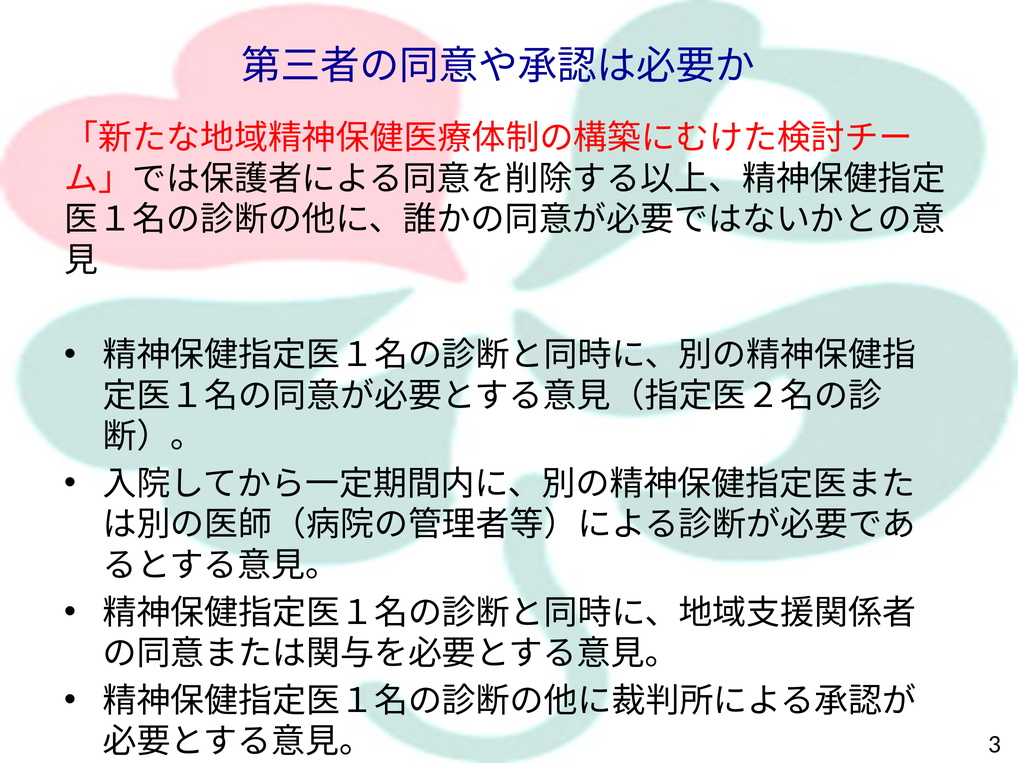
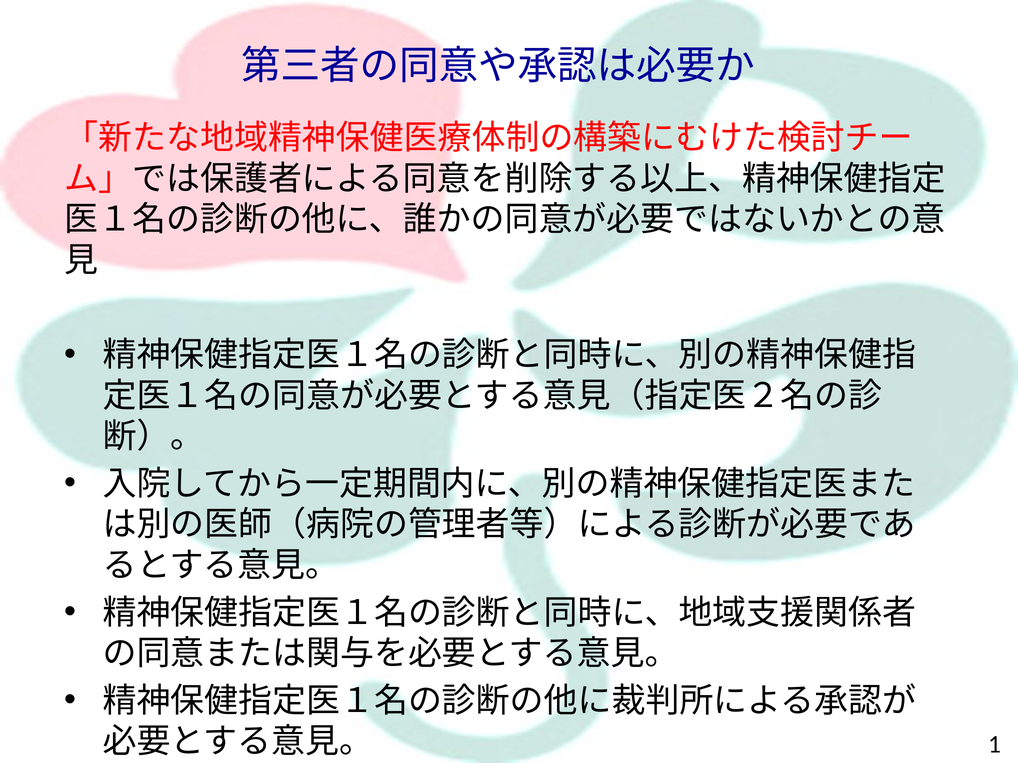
3: 3 -> 1
